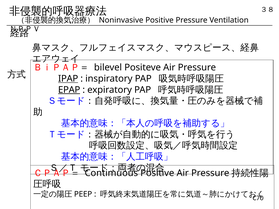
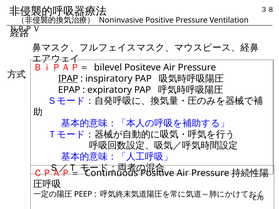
EPAP underline: present -> none
